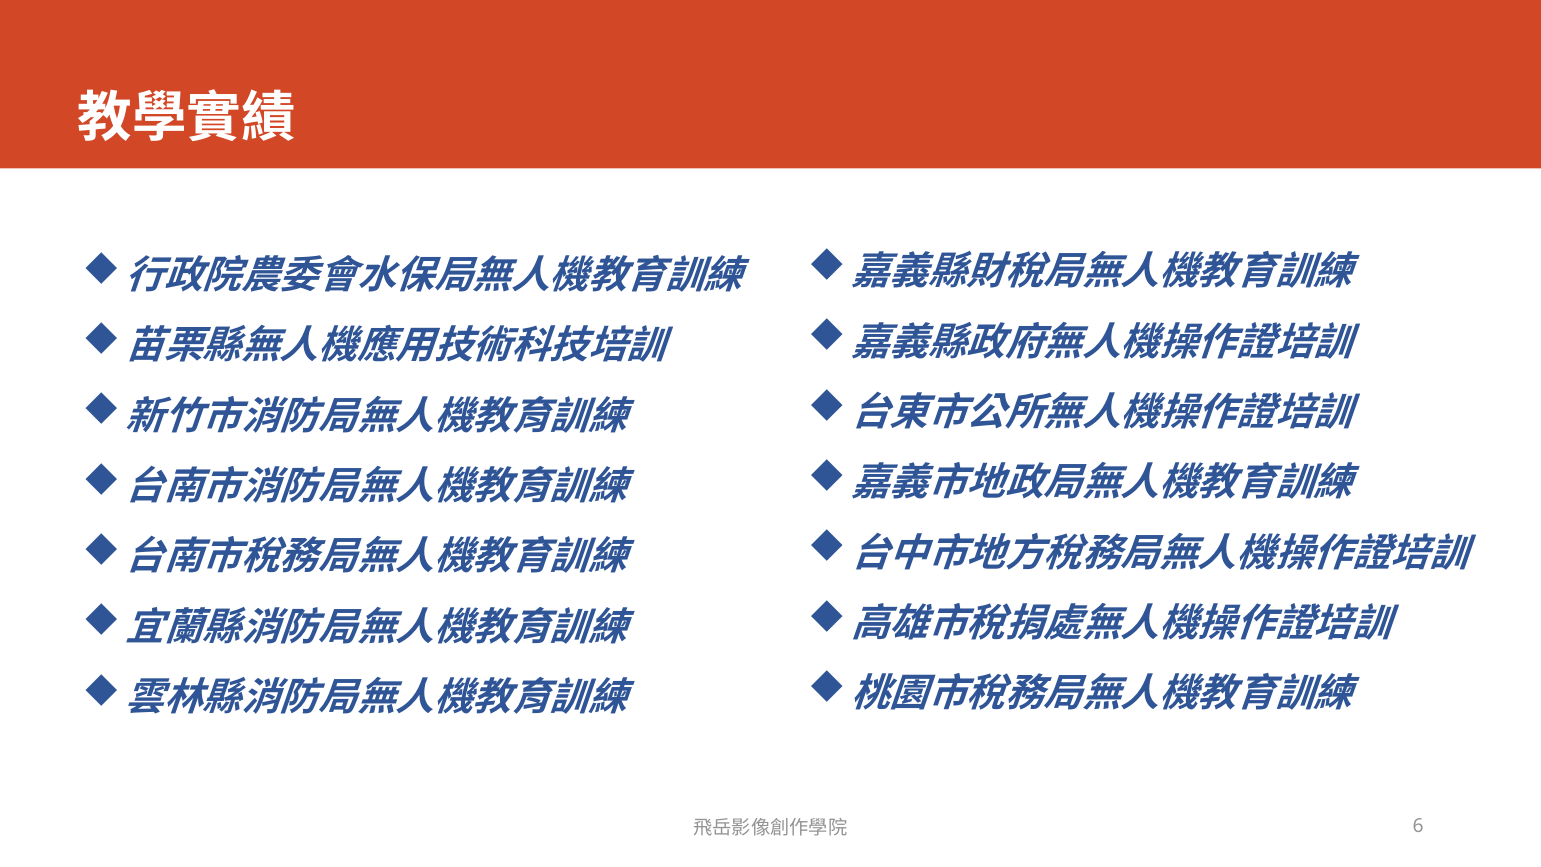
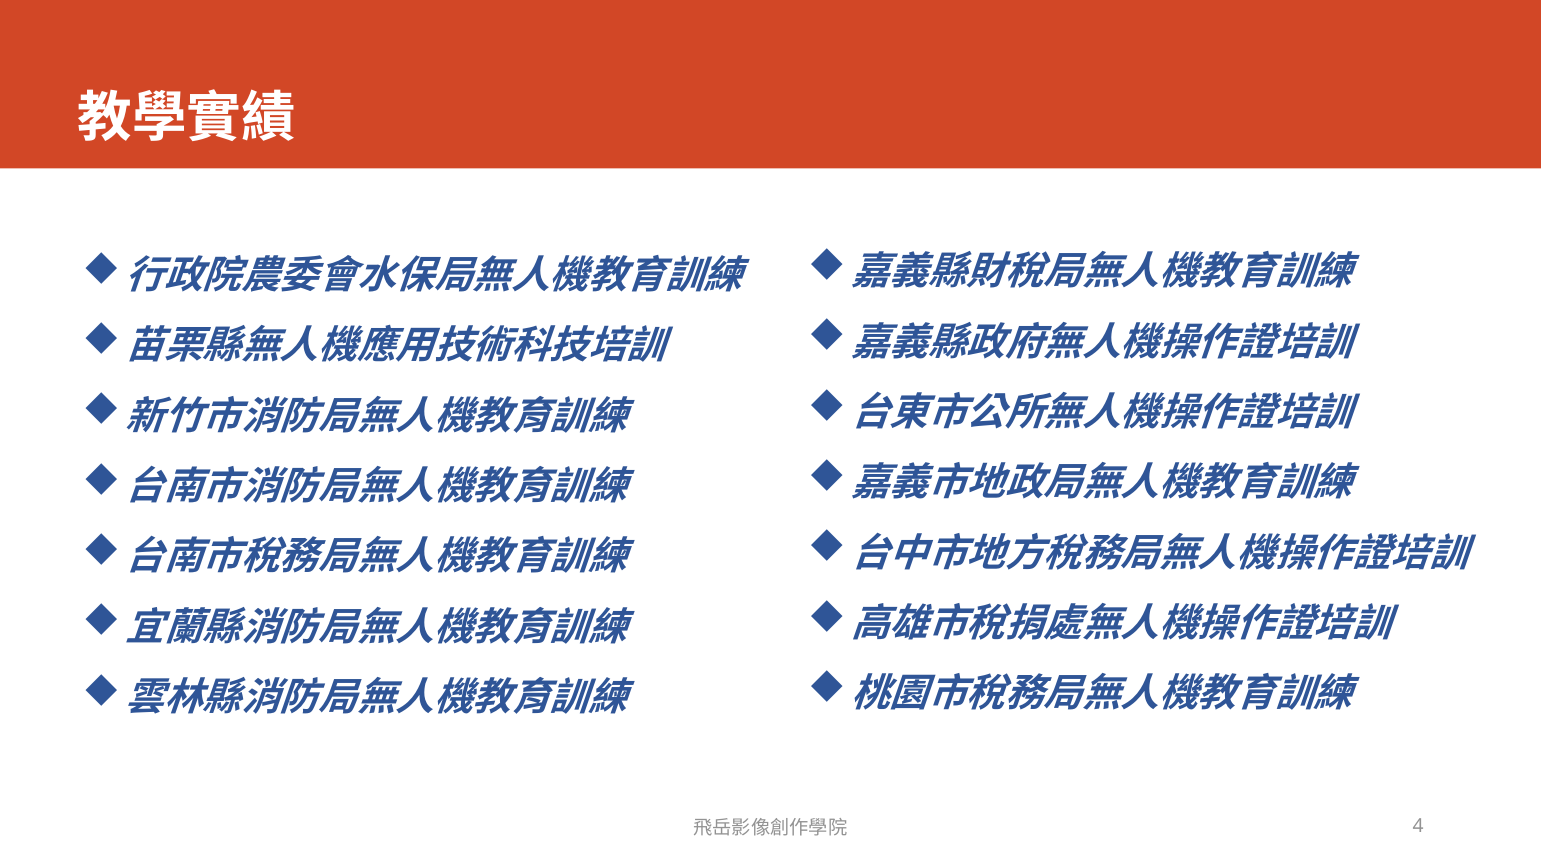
6: 6 -> 4
